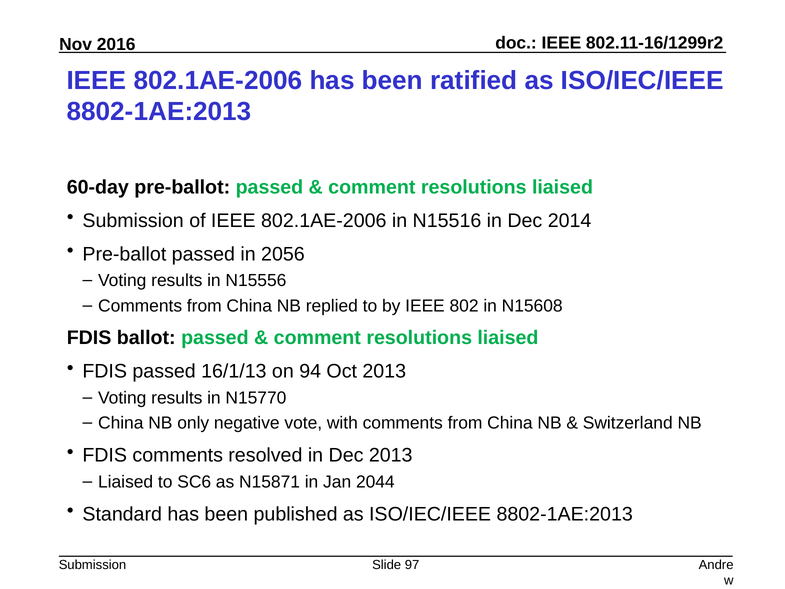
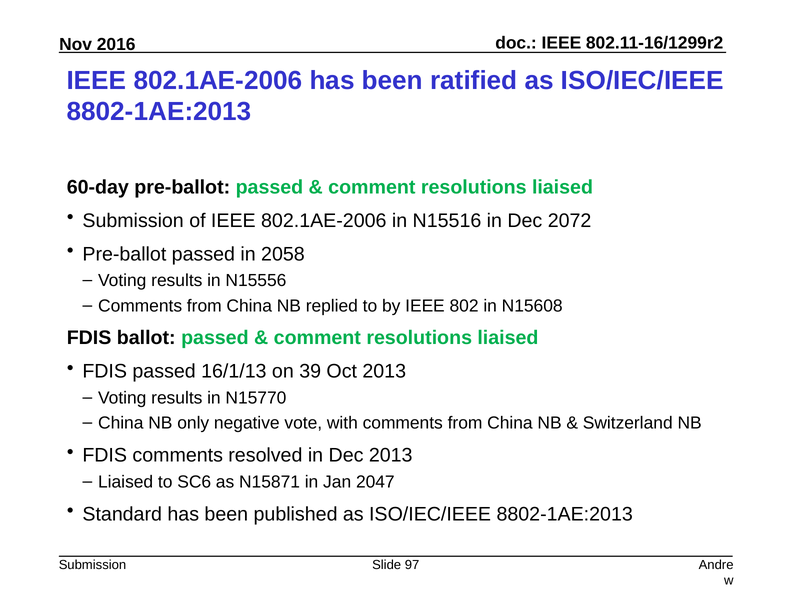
2014: 2014 -> 2072
2056: 2056 -> 2058
94: 94 -> 39
2044: 2044 -> 2047
